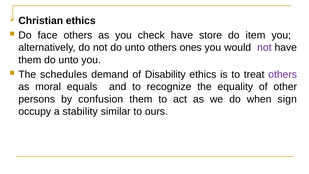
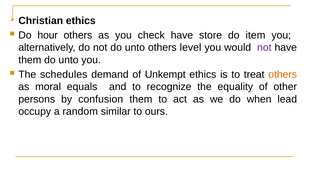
face: face -> hour
ones: ones -> level
Disability: Disability -> Unkempt
others at (283, 74) colour: purple -> orange
sign: sign -> lead
stability: stability -> random
